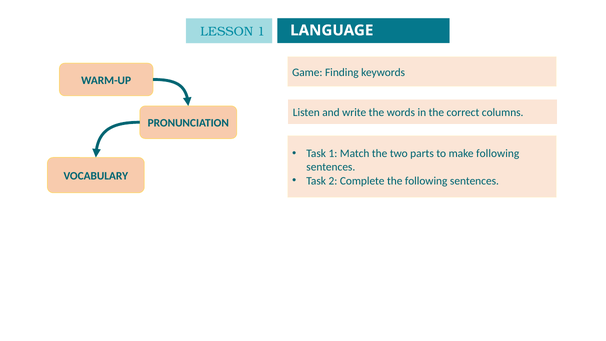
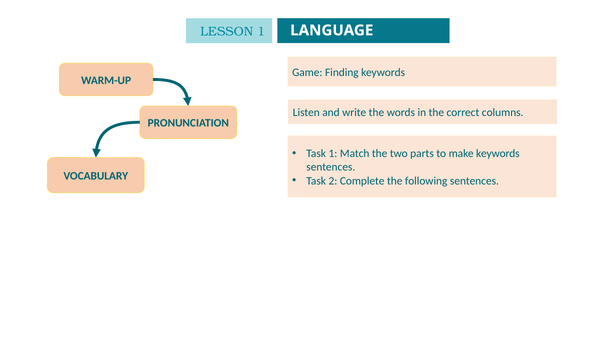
make following: following -> keywords
